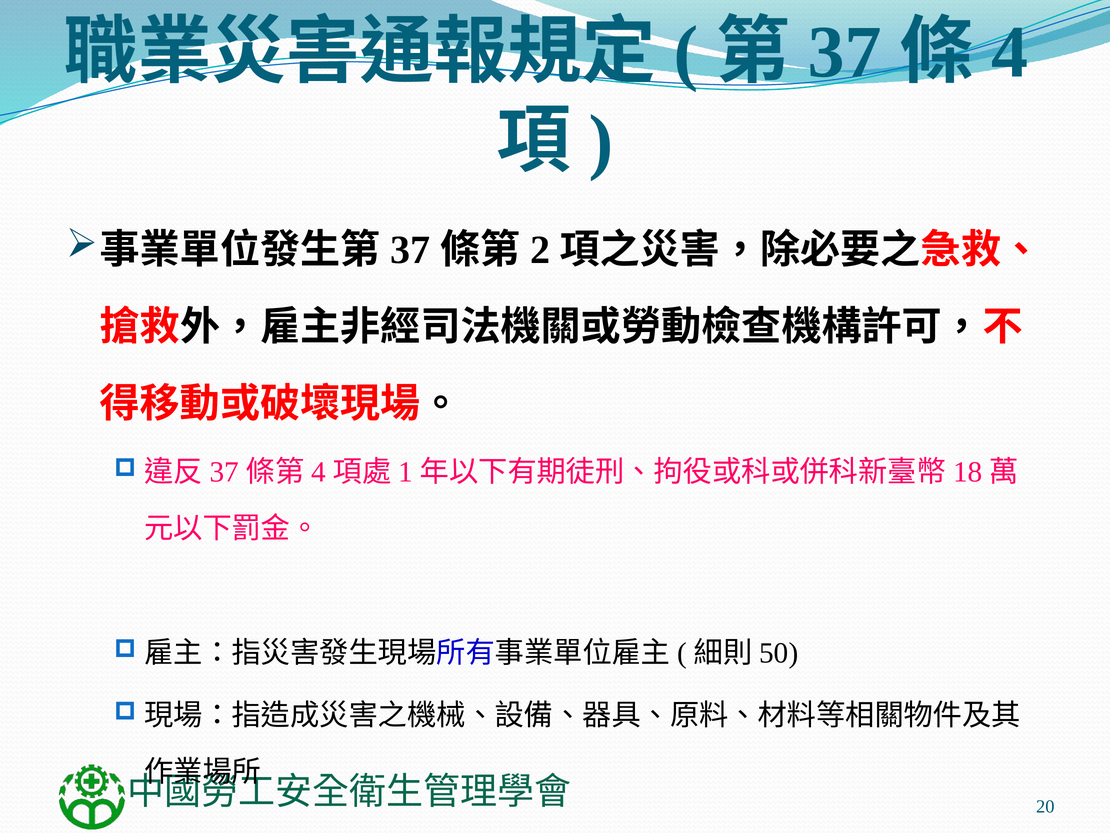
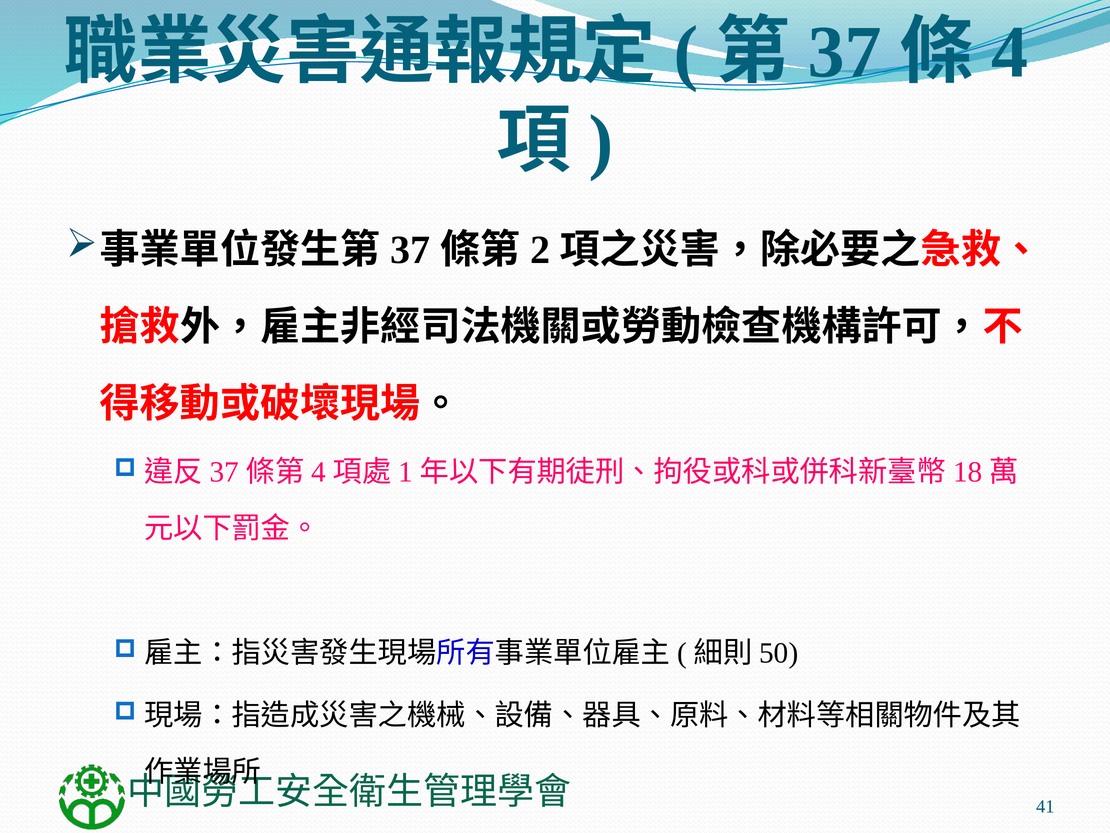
20: 20 -> 41
